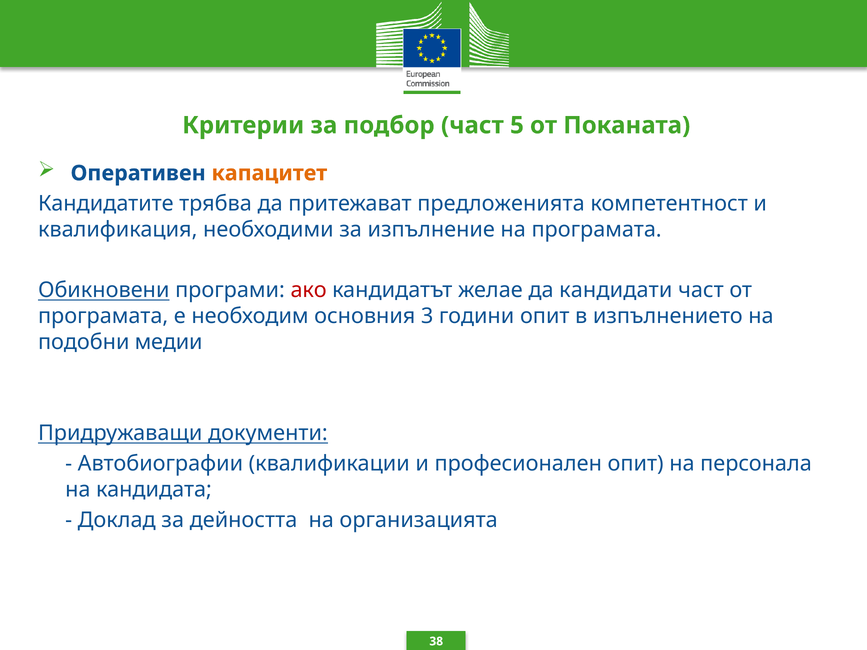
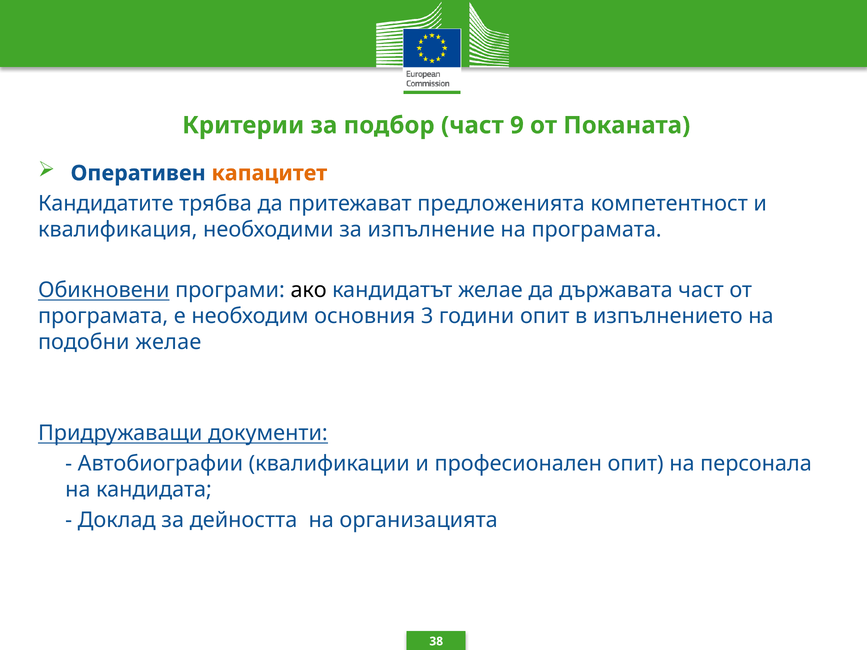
5: 5 -> 9
ако colour: red -> black
кандидати: кандидати -> държавата
подобни медии: медии -> желае
